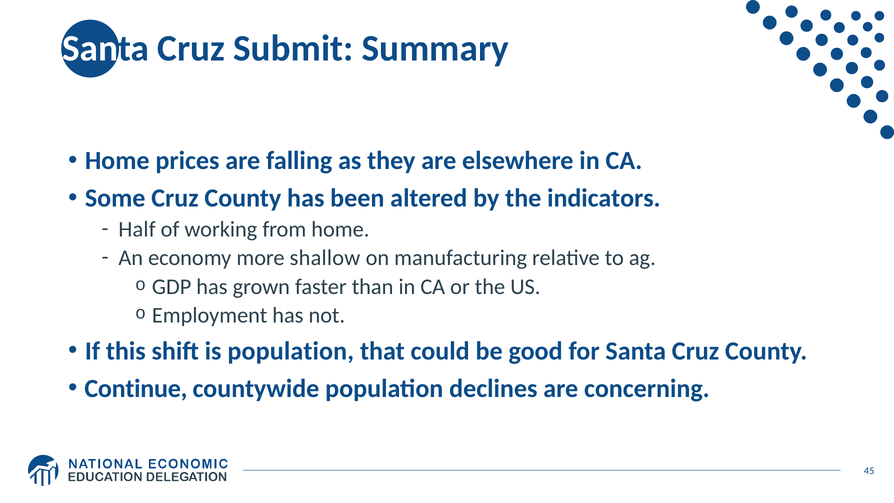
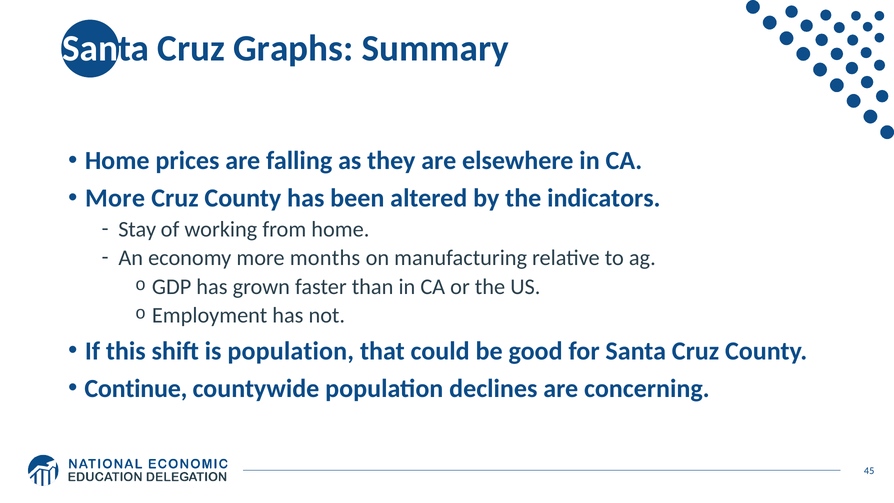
Submit: Submit -> Graphs
Some at (115, 198): Some -> More
Half: Half -> Stay
shallow: shallow -> months
